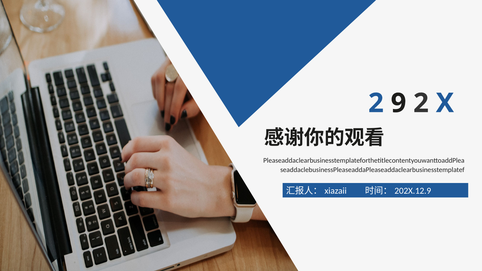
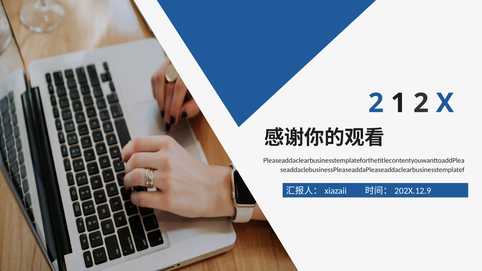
9: 9 -> 1
